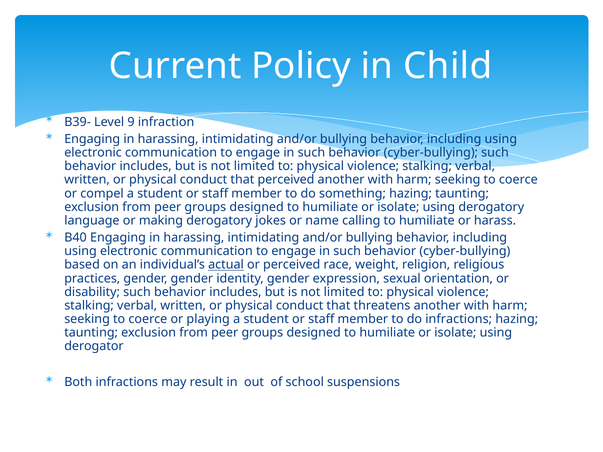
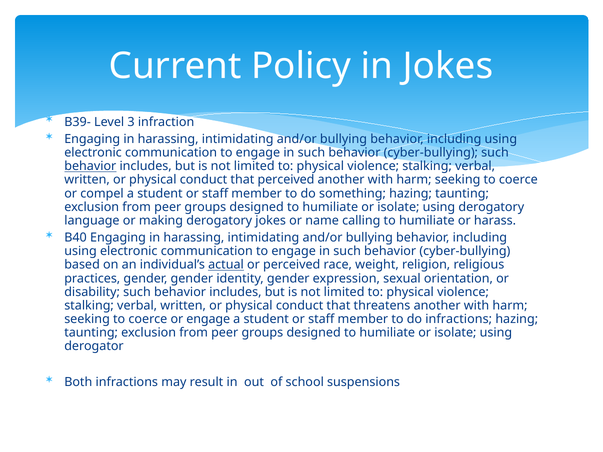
in Child: Child -> Jokes
9: 9 -> 3
behavior at (90, 166) underline: none -> present
or playing: playing -> engage
